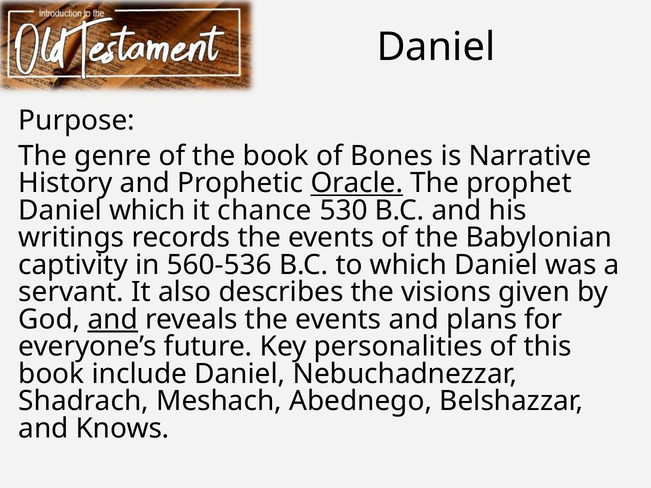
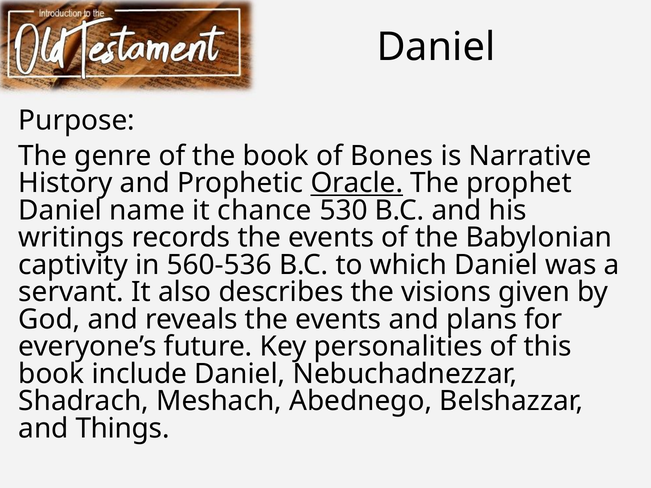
Daniel which: which -> name
and at (113, 320) underline: present -> none
Knows: Knows -> Things
